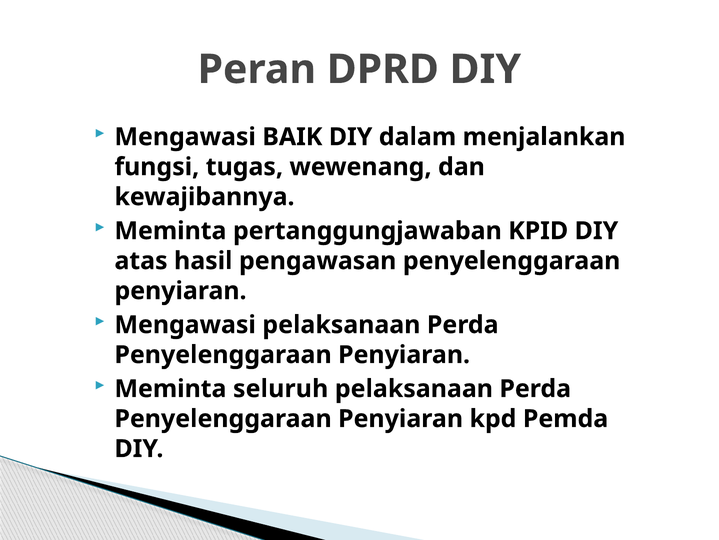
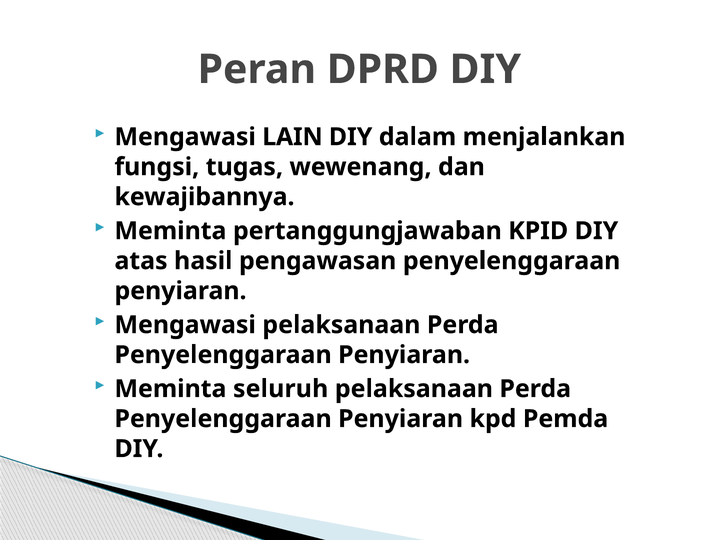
BAIK: BAIK -> LAIN
